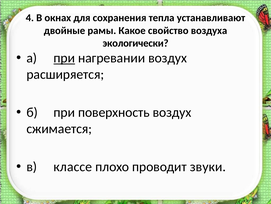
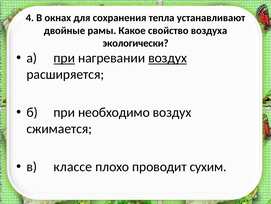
воздух at (168, 58) underline: none -> present
поверхность: поверхность -> необходимо
звуки: звуки -> сухим
